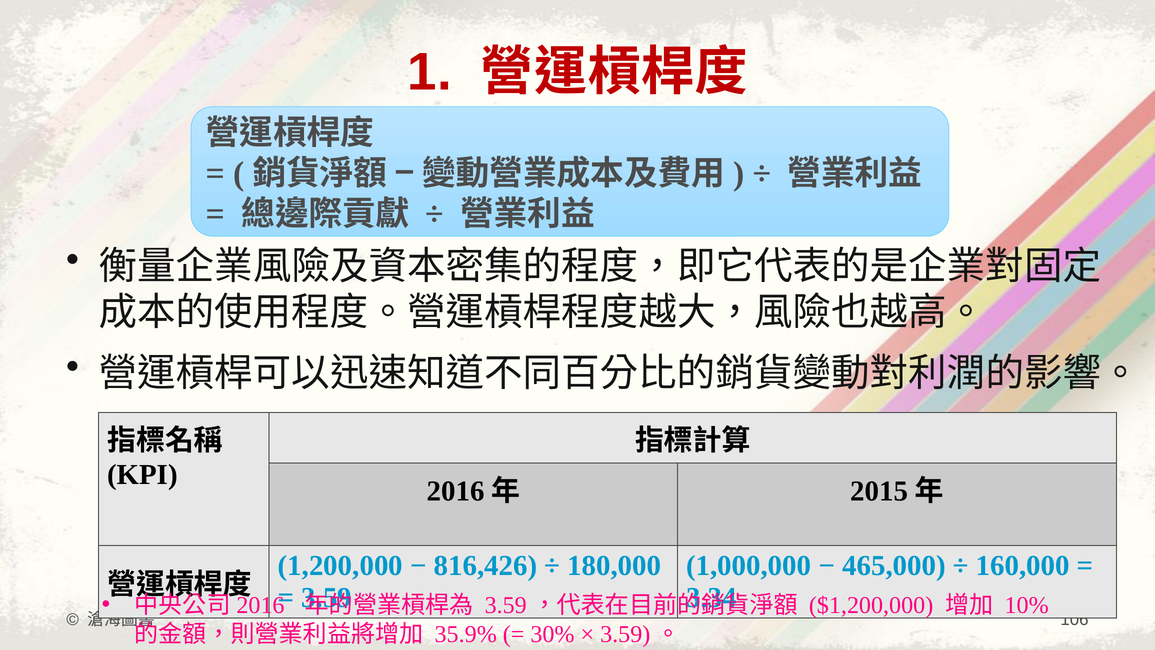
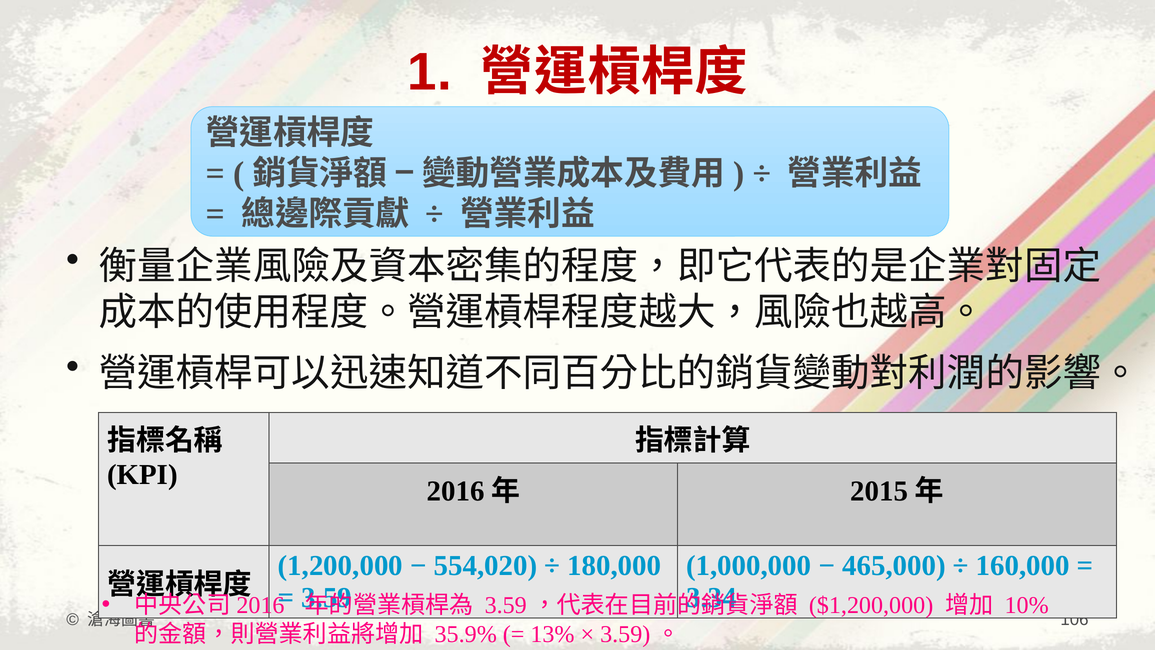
816,426: 816,426 -> 554,020
30%: 30% -> 13%
